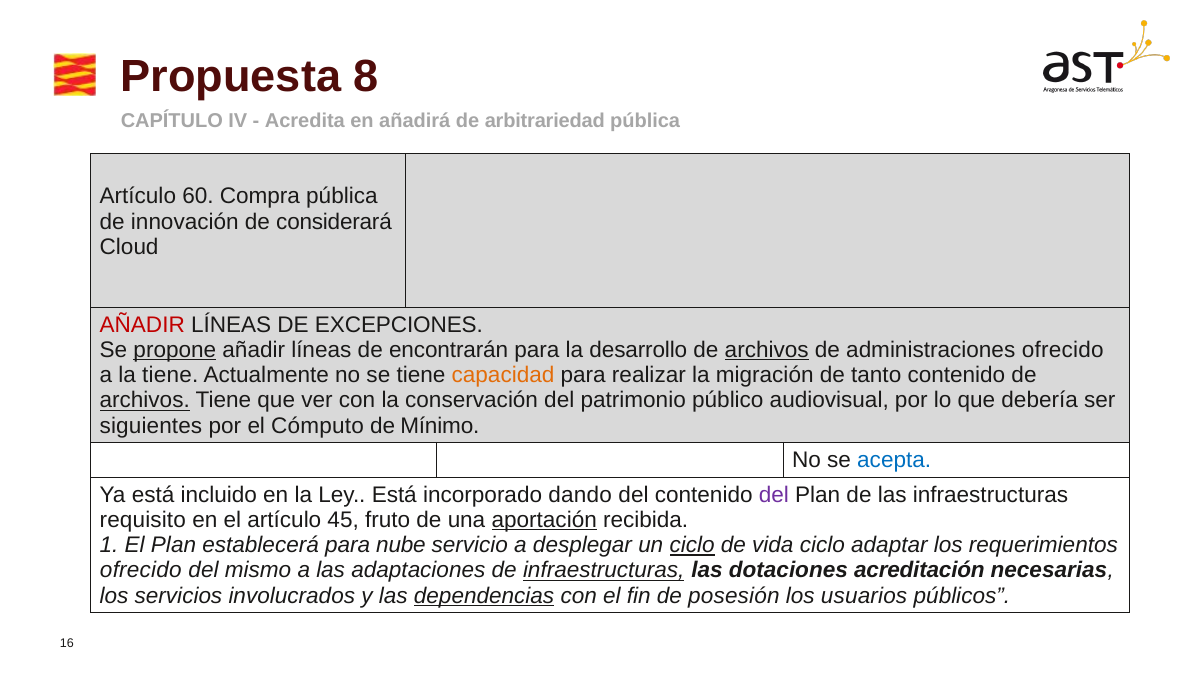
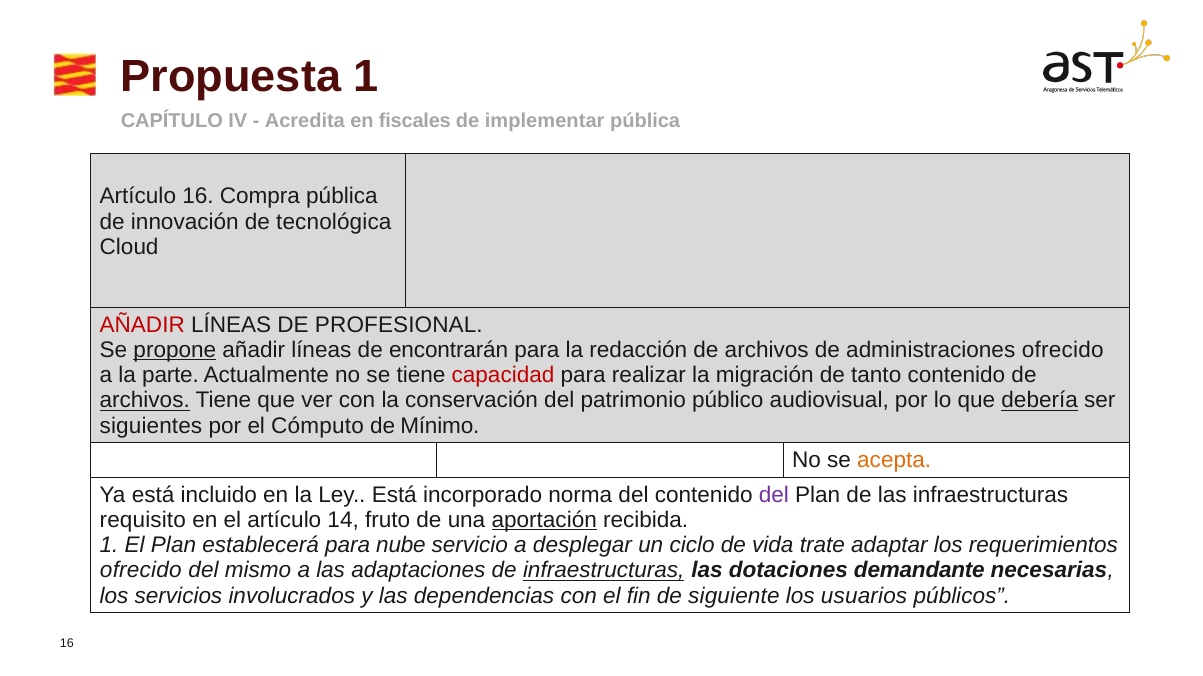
Propuesta 8: 8 -> 1
añadirá: añadirá -> fiscales
arbitrariedad: arbitrariedad -> implementar
Artículo 60: 60 -> 16
considerará: considerará -> tecnológica
EXCEPCIONES: EXCEPCIONES -> PROFESIONAL
desarrollo: desarrollo -> redacción
archivos at (767, 350) underline: present -> none
la tiene: tiene -> parte
capacidad colour: orange -> red
debería underline: none -> present
acepta colour: blue -> orange
dando: dando -> norma
45: 45 -> 14
ciclo at (692, 546) underline: present -> none
vida ciclo: ciclo -> trate
acreditación: acreditación -> demandante
dependencias underline: present -> none
posesión: posesión -> siguiente
